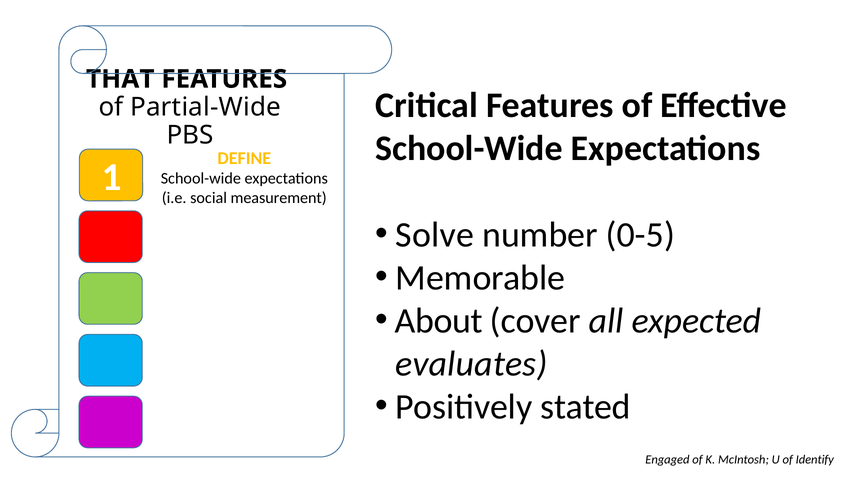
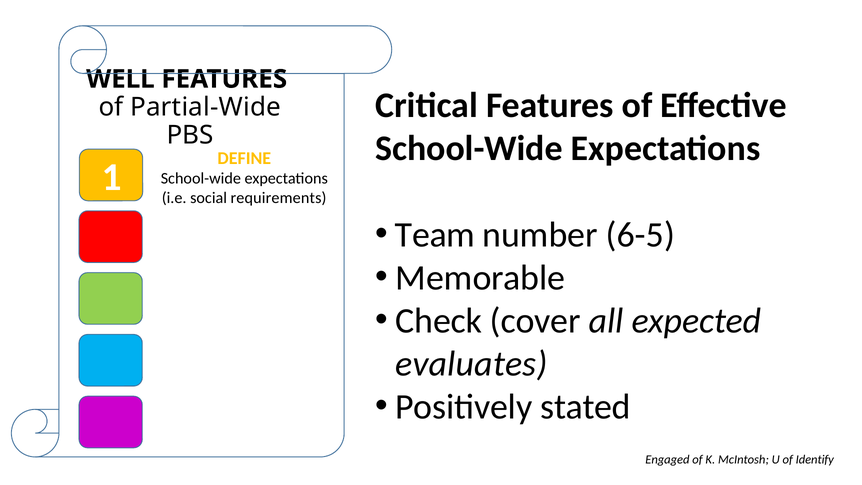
THAT: THAT -> WELL
measurement: measurement -> requirements
Solve: Solve -> Team
0-5: 0-5 -> 6-5
About: About -> Check
